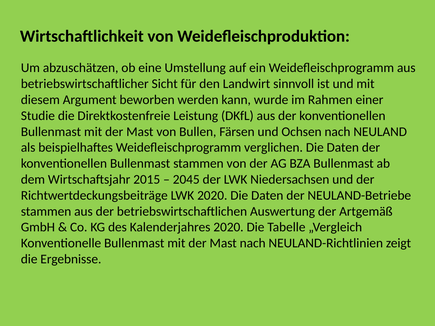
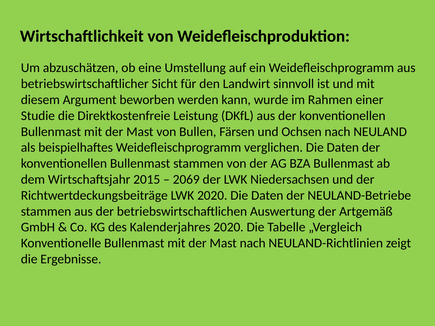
2045: 2045 -> 2069
